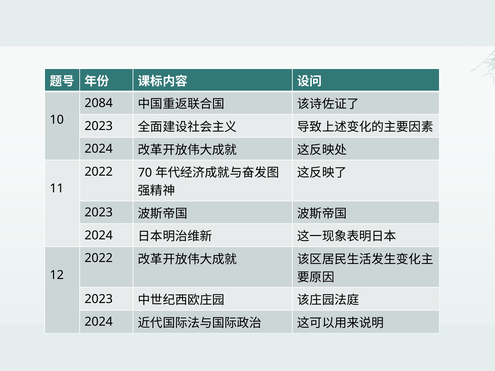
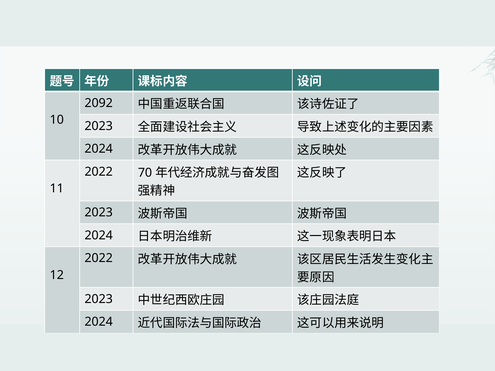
2084: 2084 -> 2092
